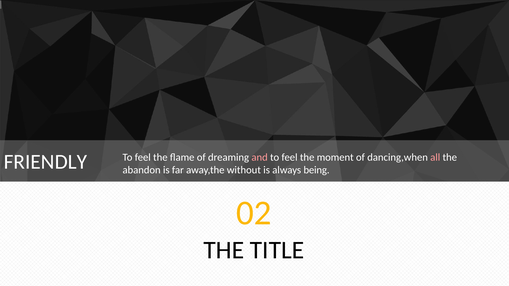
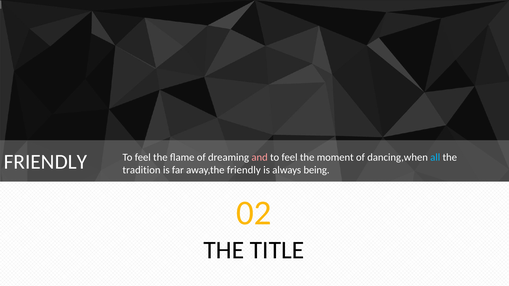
all colour: pink -> light blue
abandon: abandon -> tradition
away,the without: without -> friendly
